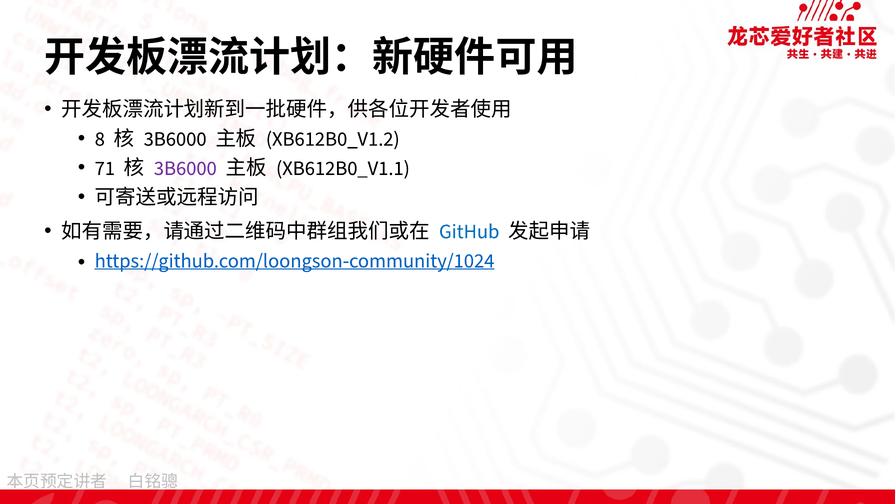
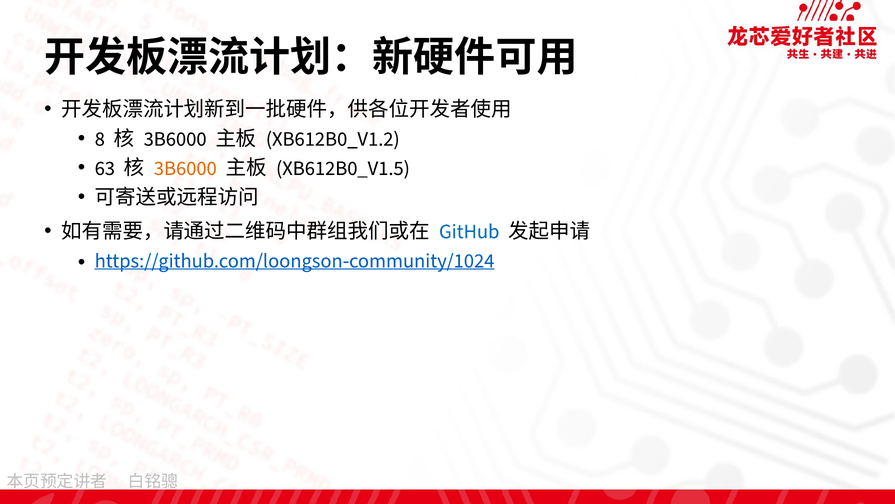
71: 71 -> 63
3B6000 at (185, 168) colour: purple -> orange
XB612B0_V1.1: XB612B0_V1.1 -> XB612B0_V1.5
